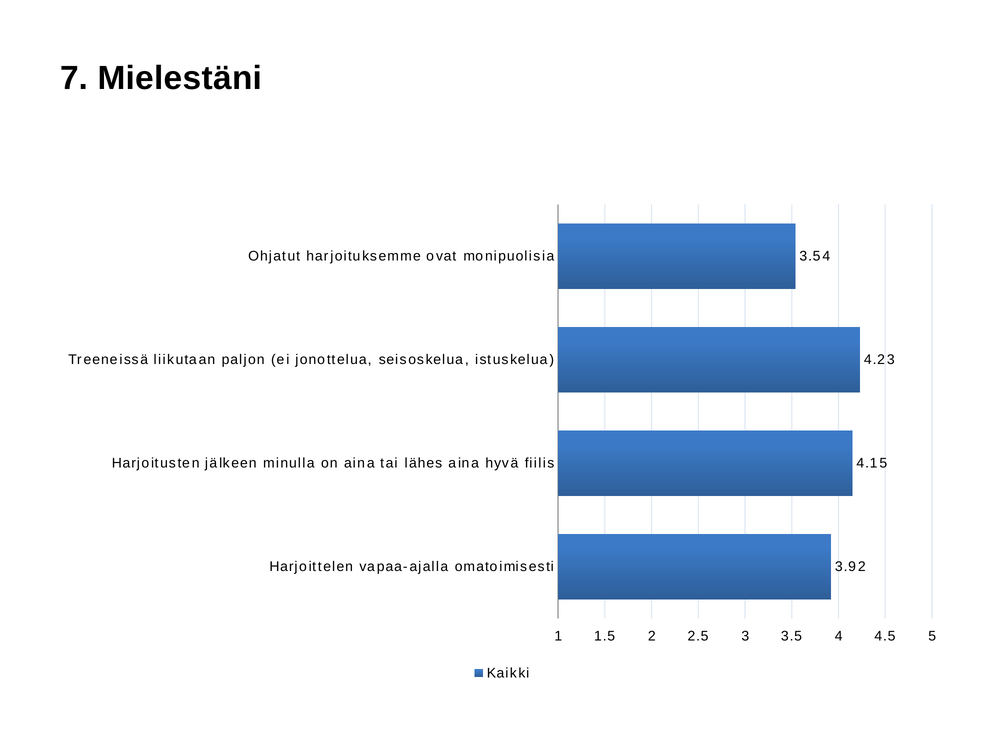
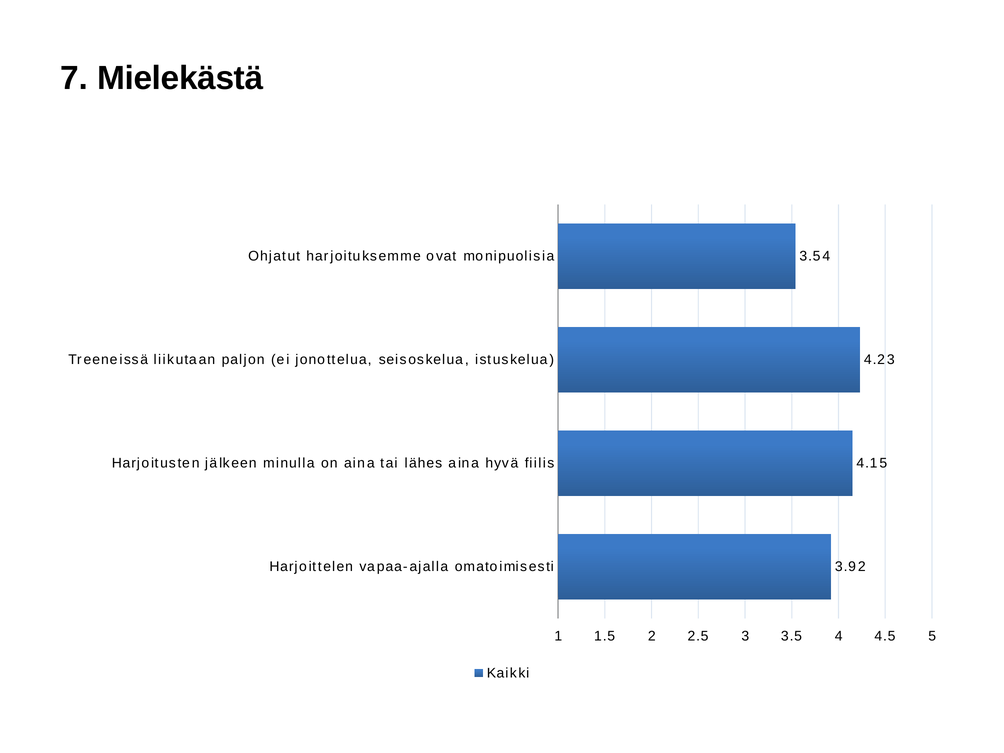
Mielestäni: Mielestäni -> Mielekästä
